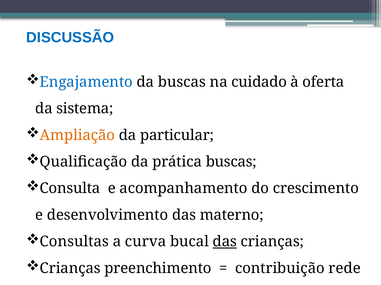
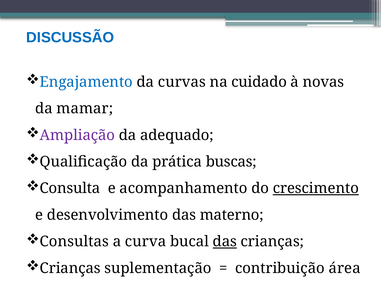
da buscas: buscas -> curvas
oferta: oferta -> novas
sistema: sistema -> mamar
Ampliação colour: orange -> purple
particular: particular -> adequado
crescimento underline: none -> present
preenchimento: preenchimento -> suplementação
rede: rede -> área
